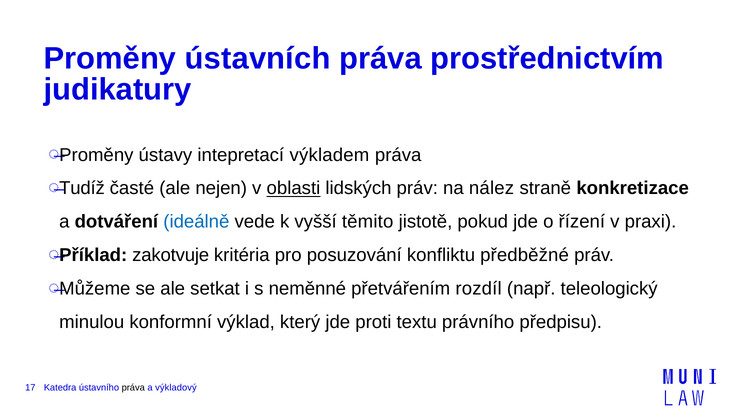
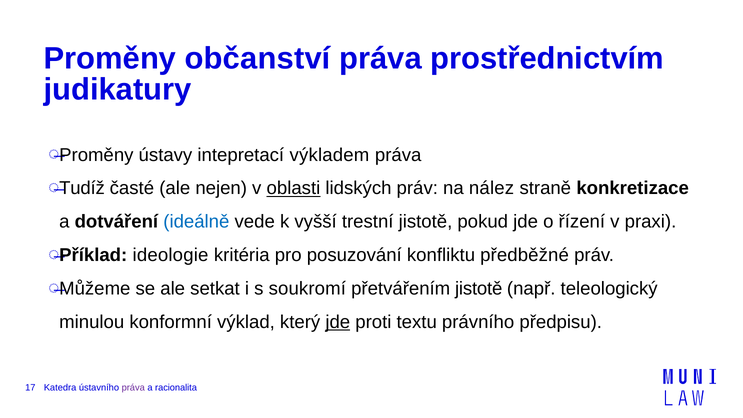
ústavních: ústavních -> občanství
těmito: těmito -> trestní
zakotvuje: zakotvuje -> ideologie
neměnné: neměnné -> soukromí
přetvářením rozdíl: rozdíl -> jistotě
jde at (338, 322) underline: none -> present
práva at (133, 388) colour: black -> purple
výkladový: výkladový -> racionalita
